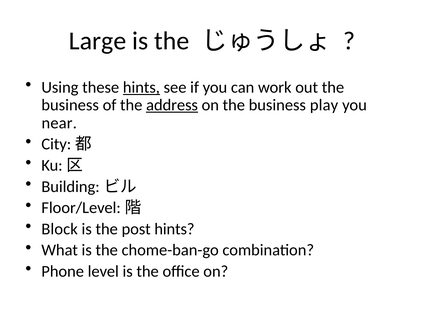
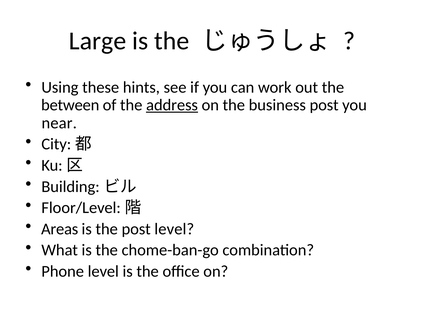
hints at (141, 87) underline: present -> none
business at (70, 105): business -> between
business play: play -> post
Block: Block -> Areas
post hints: hints -> level
